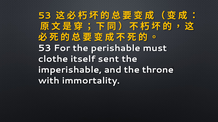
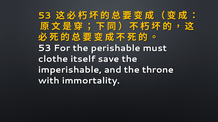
sent: sent -> save
